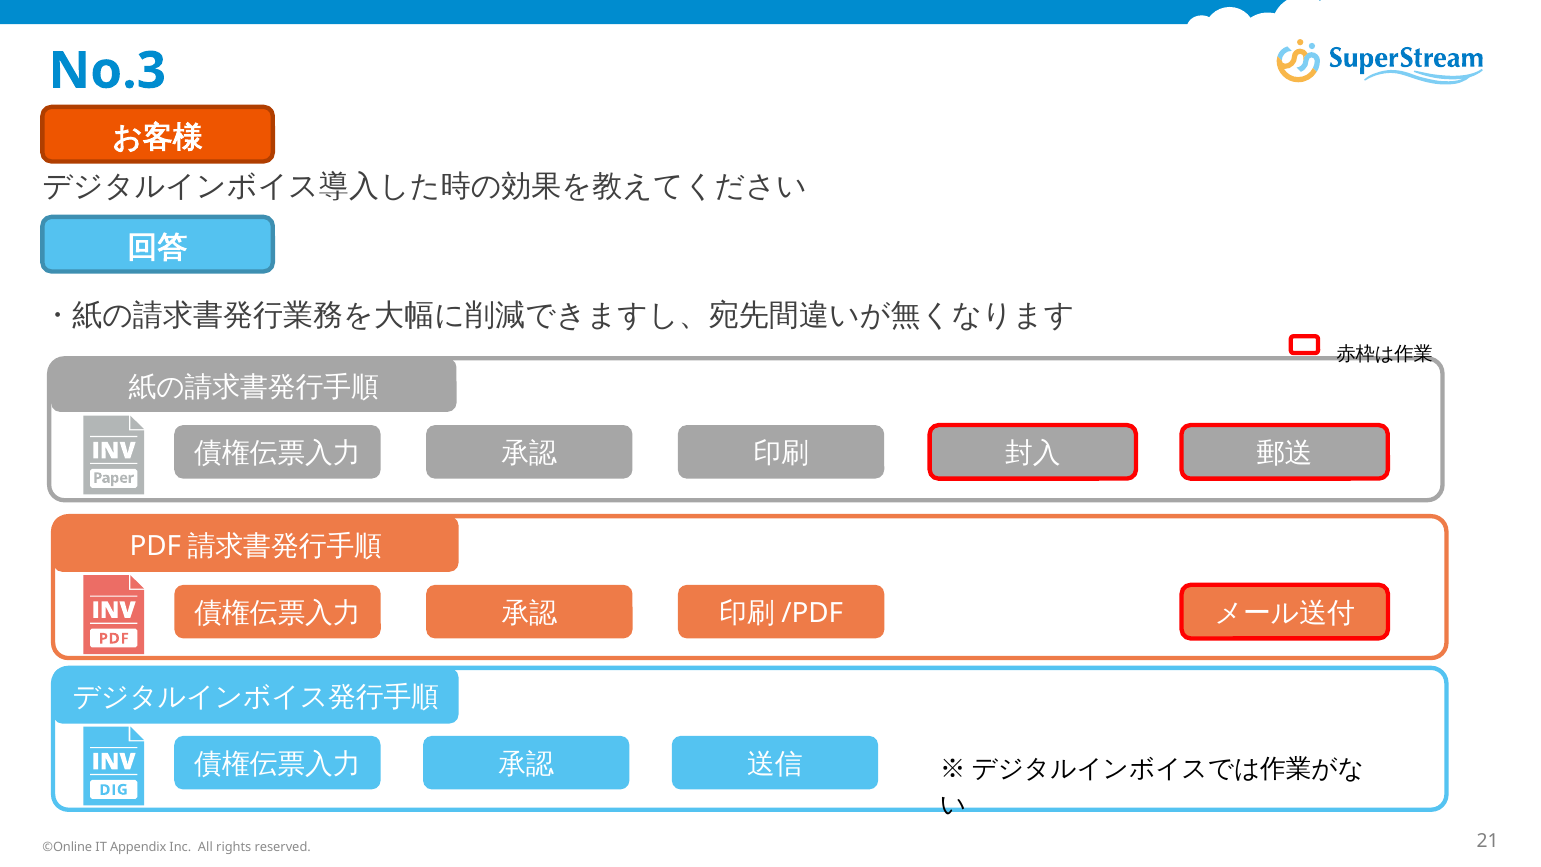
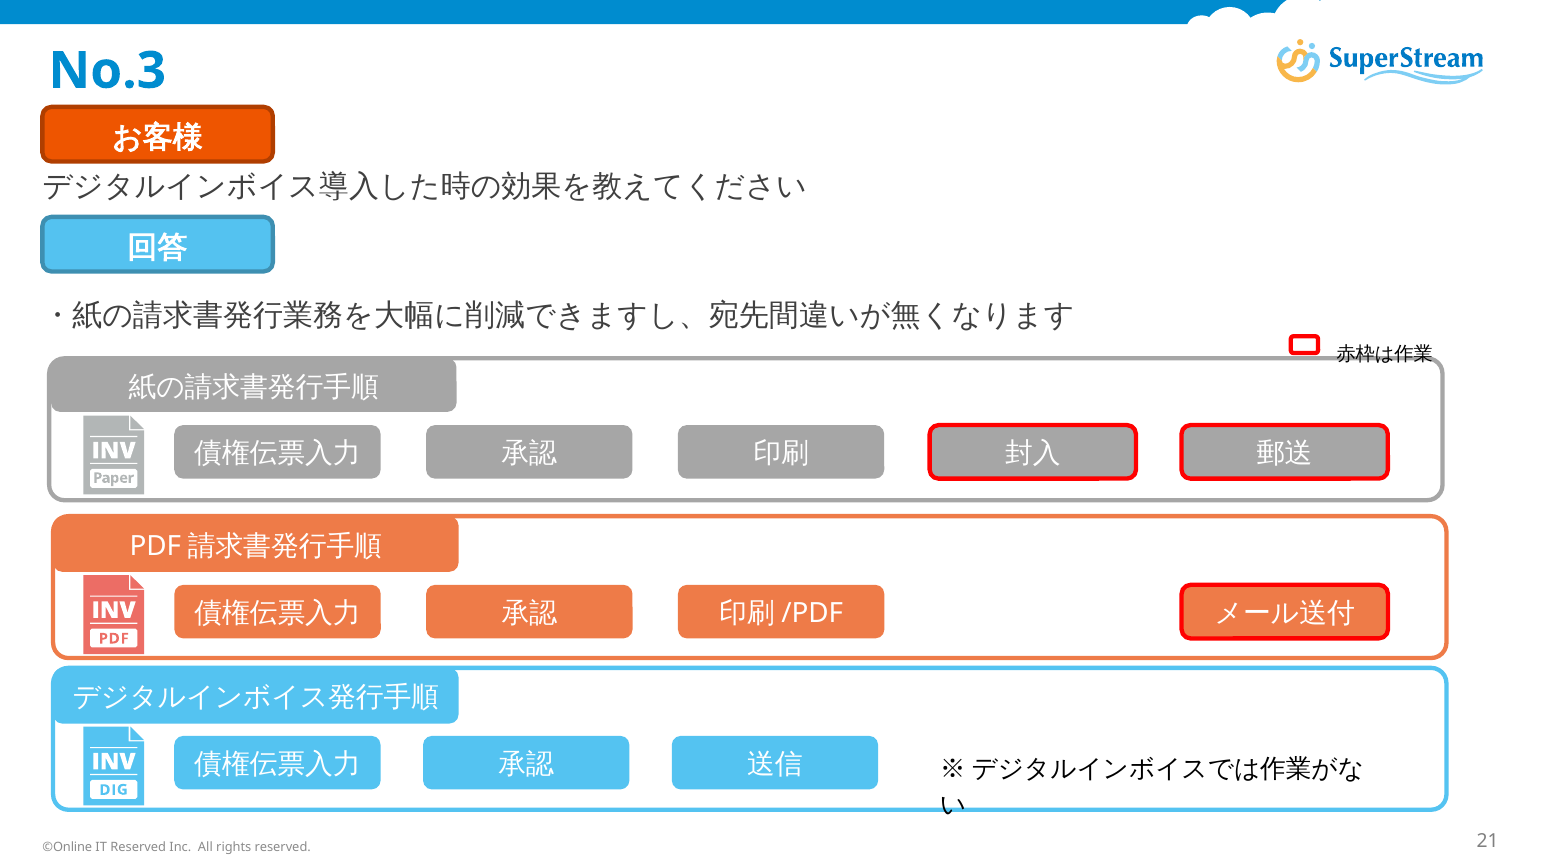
IT Appendix: Appendix -> Reserved
